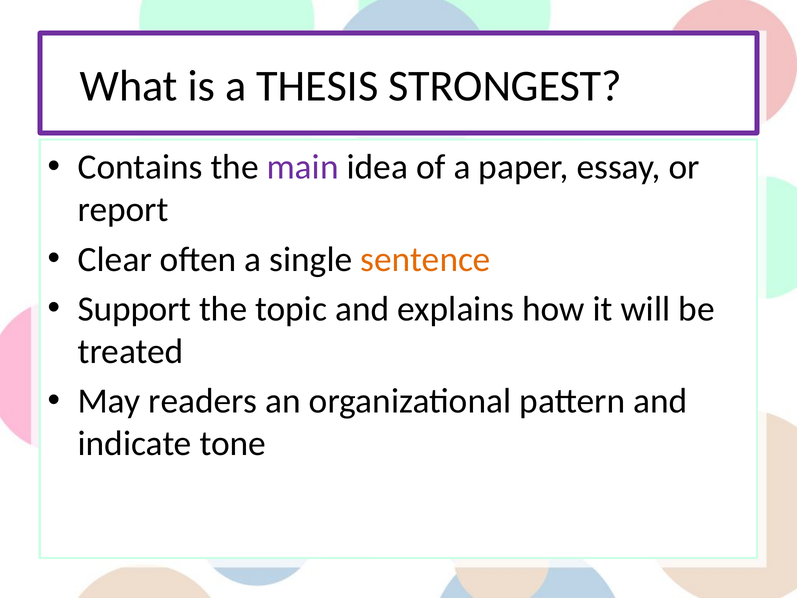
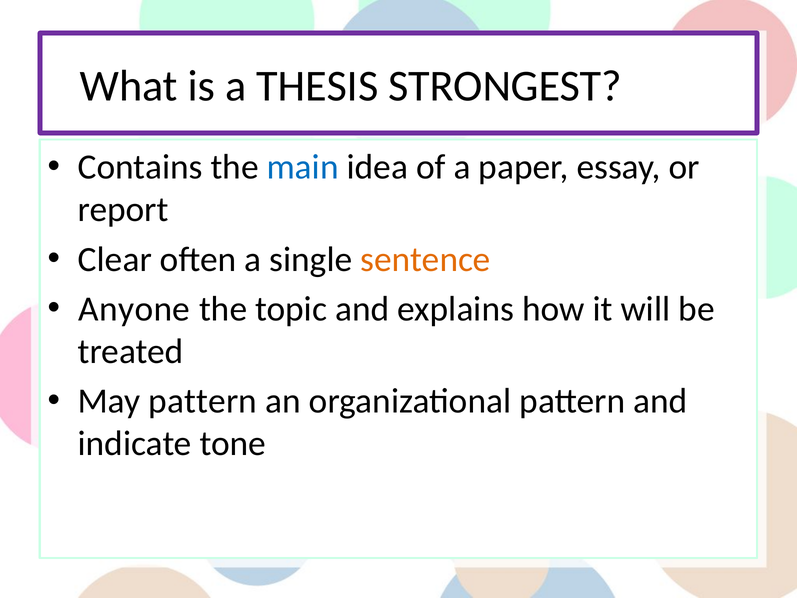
main colour: purple -> blue
Support: Support -> Anyone
May readers: readers -> pattern
